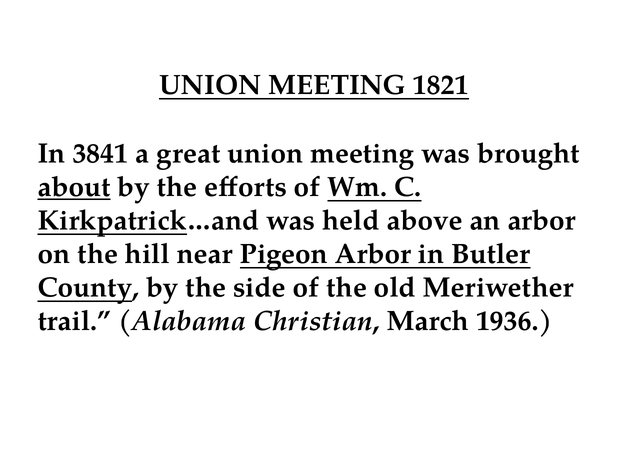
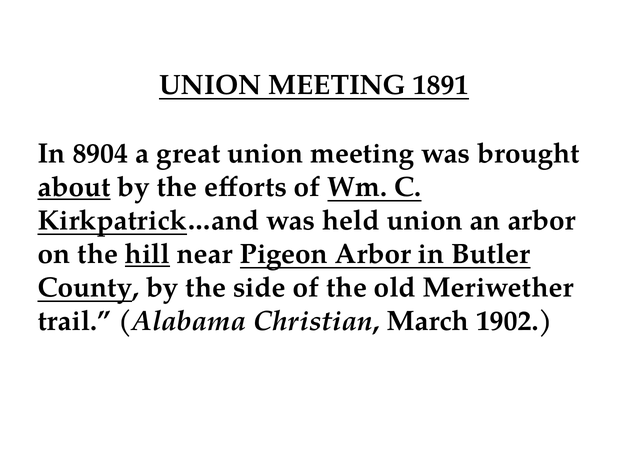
1821: 1821 -> 1891
3841: 3841 -> 8904
held above: above -> union
hill underline: none -> present
1936: 1936 -> 1902
